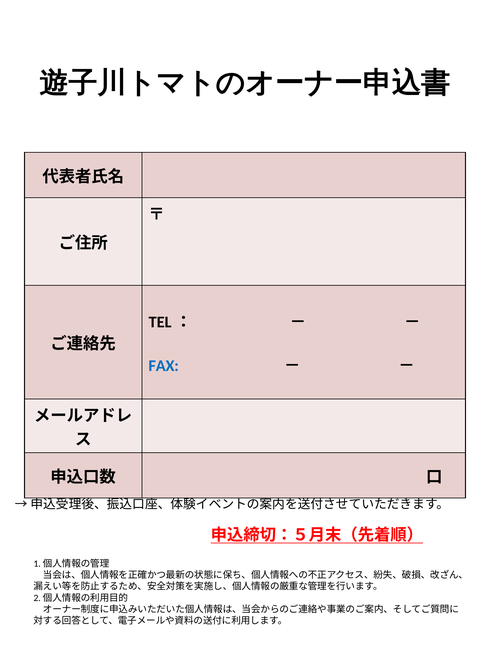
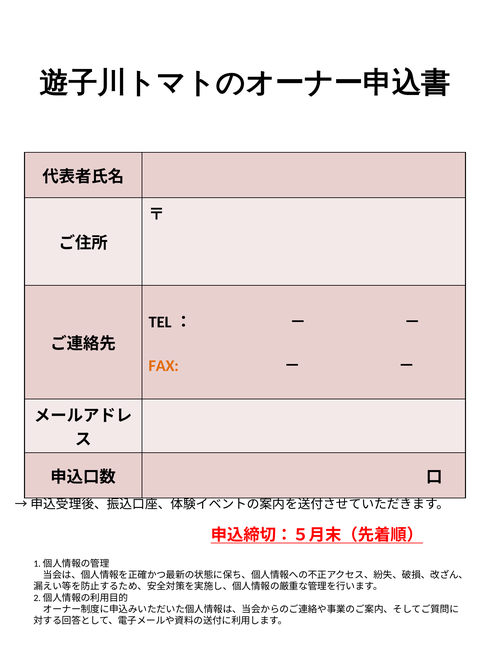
FAX colour: blue -> orange
